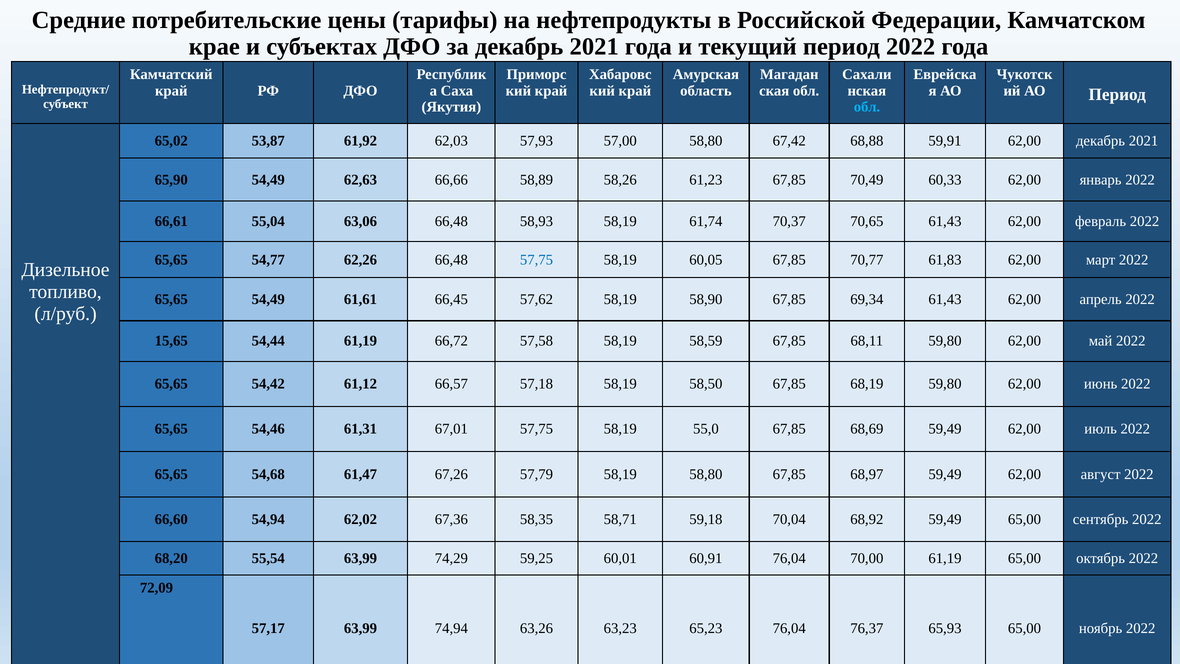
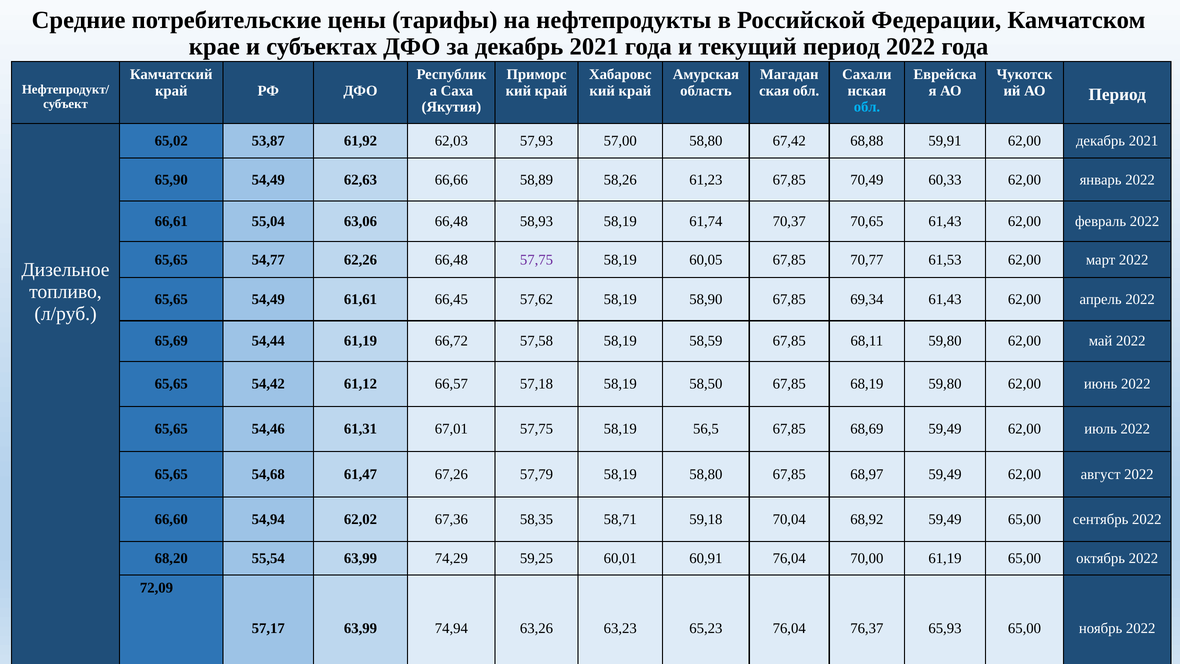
57,75 at (537, 260) colour: blue -> purple
61,83: 61,83 -> 61,53
15,65: 15,65 -> 65,69
55,0: 55,0 -> 56,5
